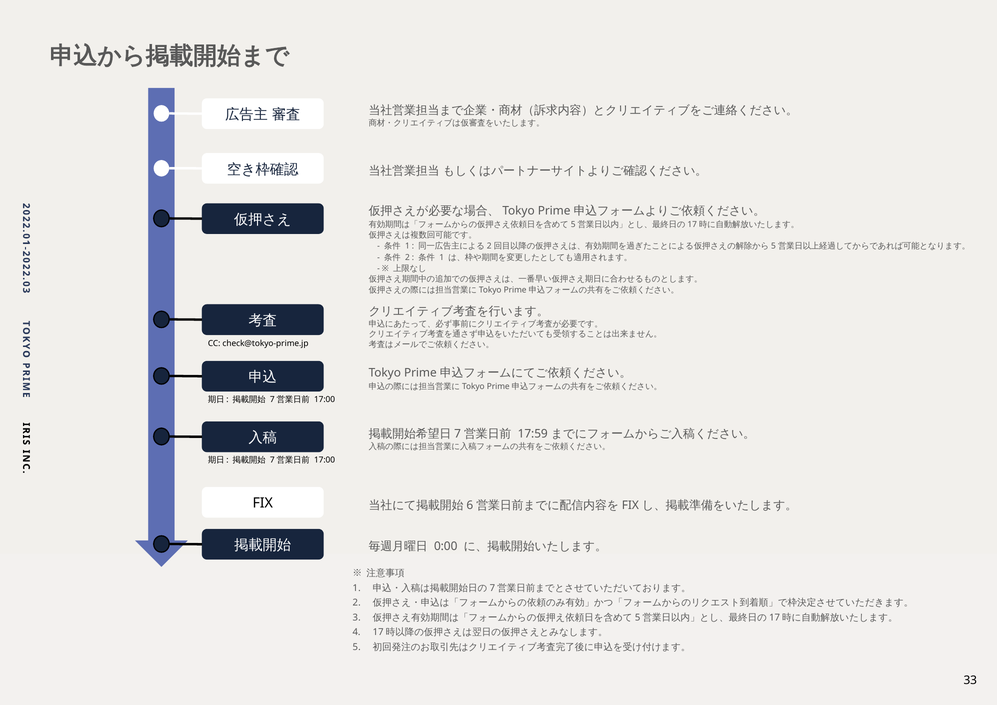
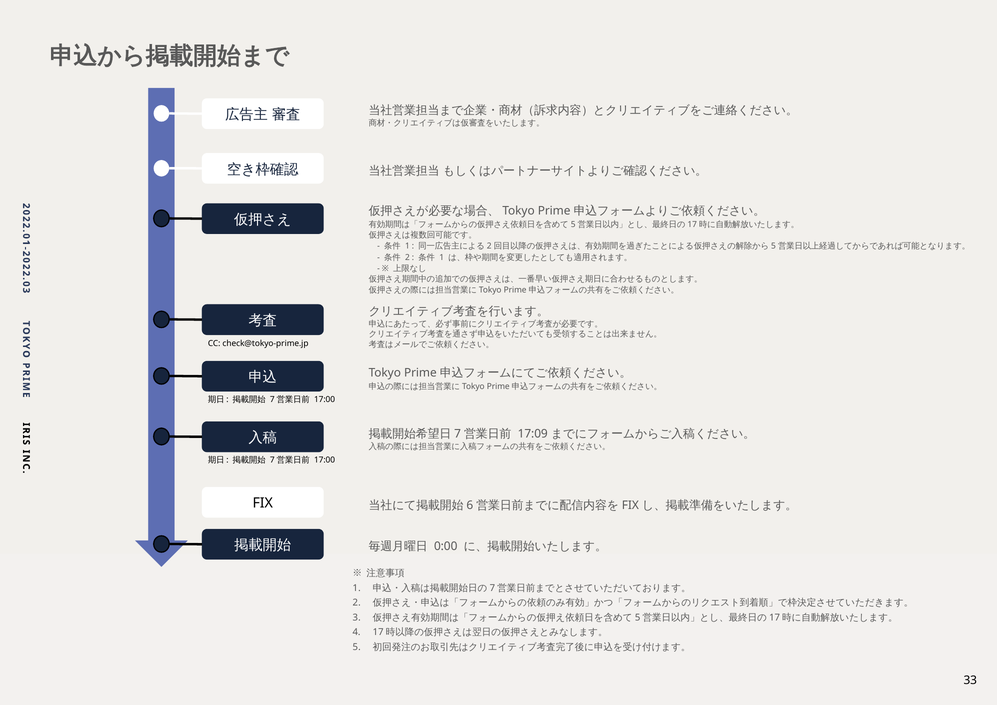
17:59: 17:59 -> 17:09
